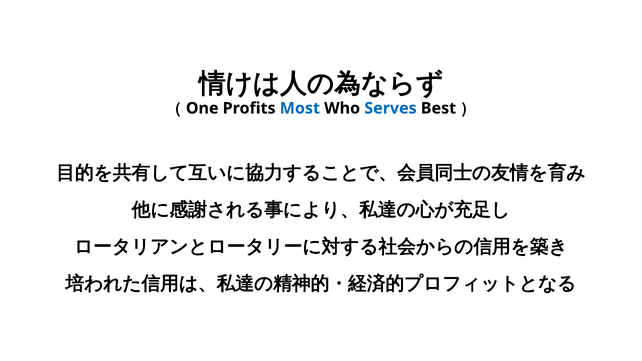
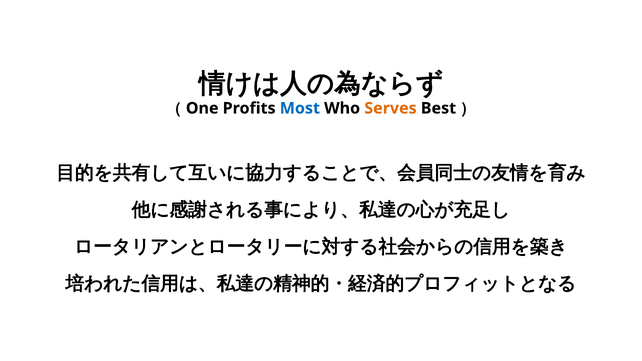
Serves colour: blue -> orange
